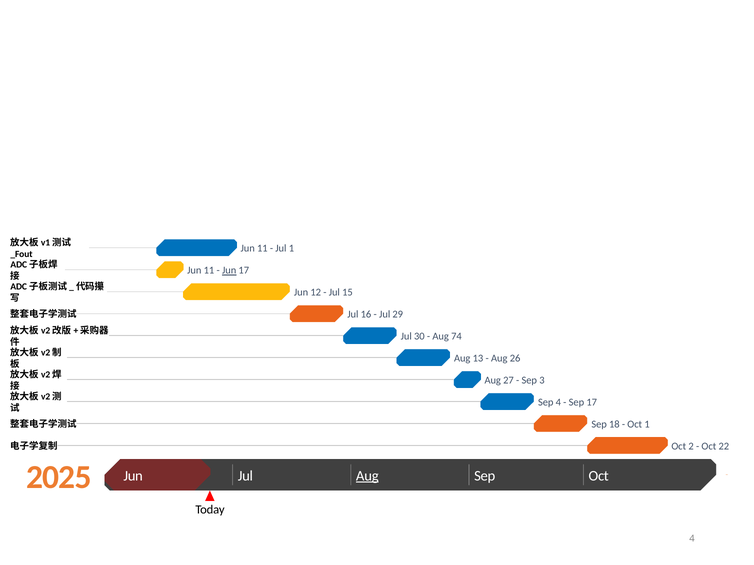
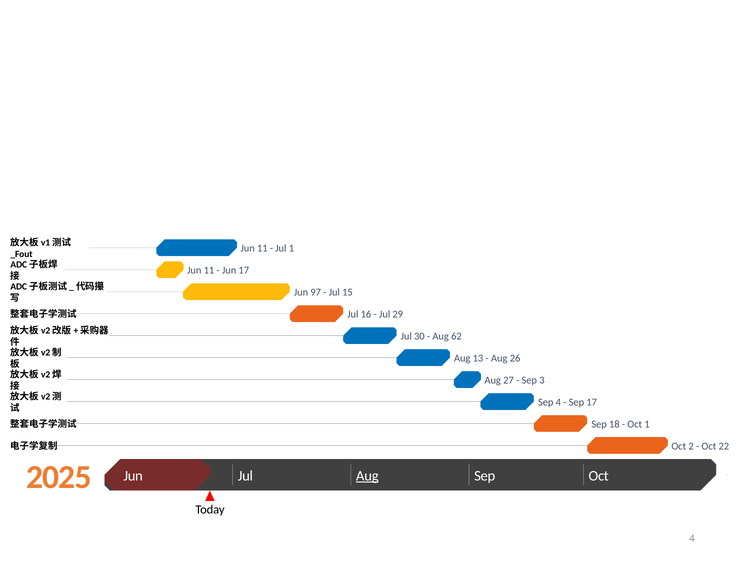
Jun at (229, 271) underline: present -> none
12: 12 -> 97
74: 74 -> 62
